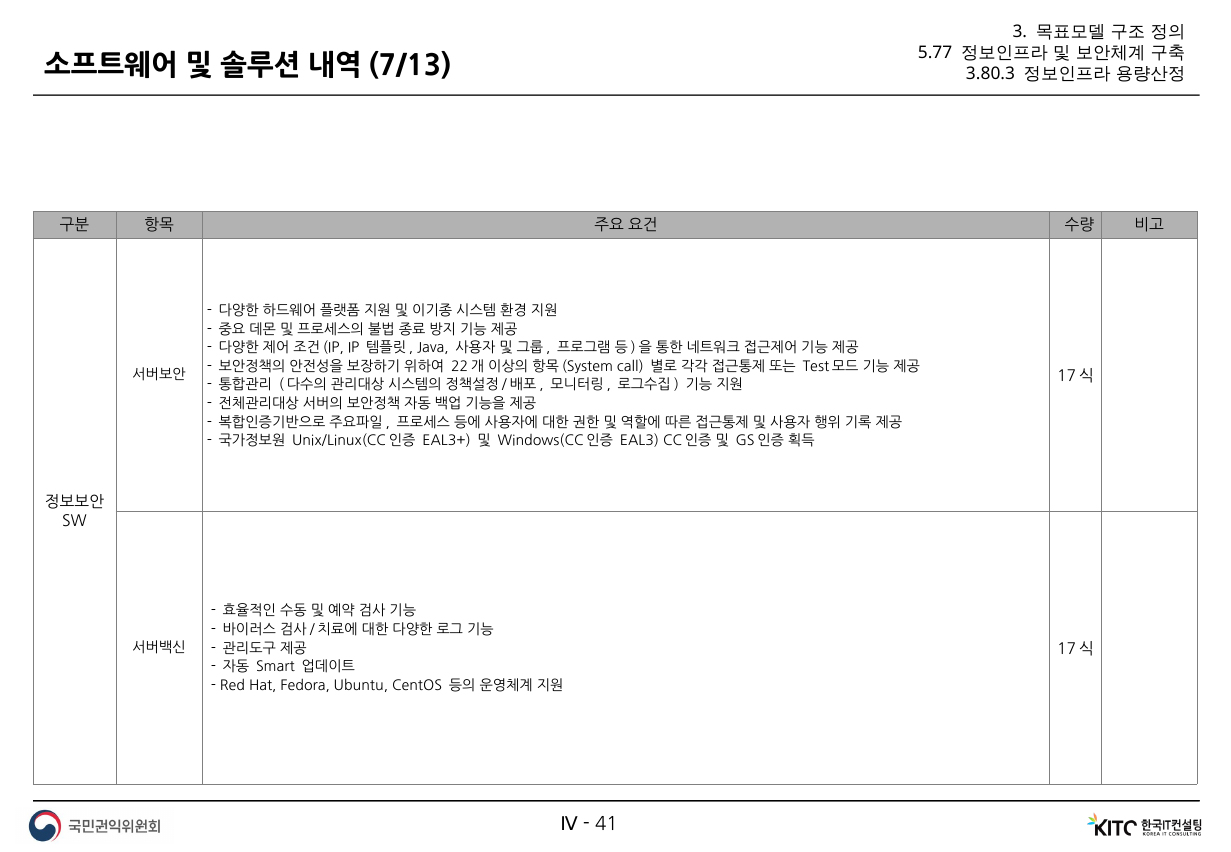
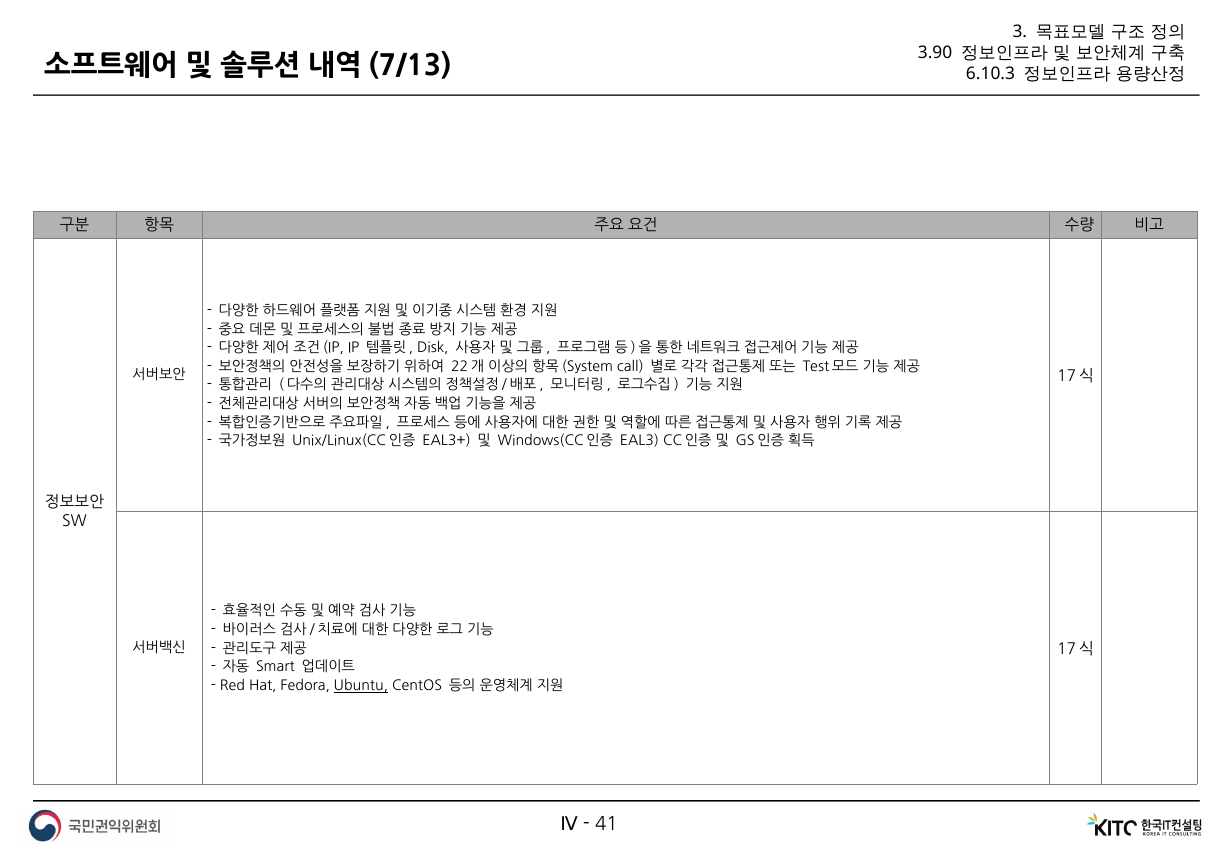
5.77: 5.77 -> 3.90
3.80.3: 3.80.3 -> 6.10.3
Java: Java -> Disk
Ubuntu underline: none -> present
